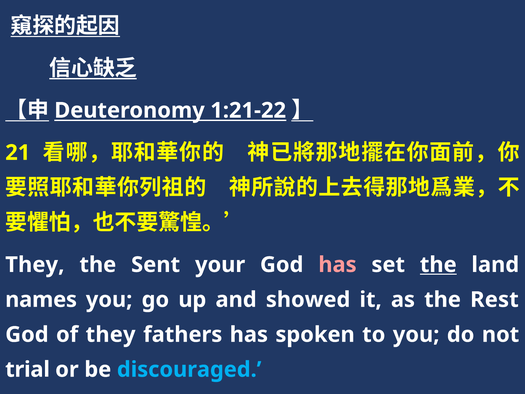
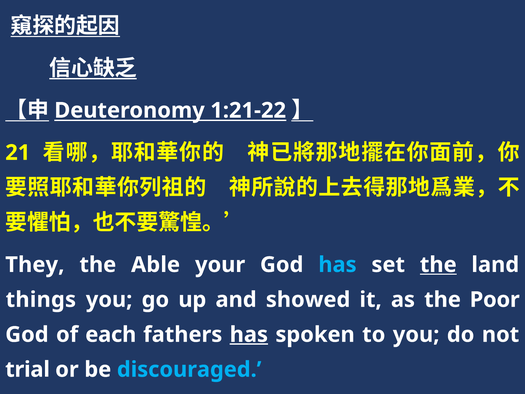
Sent: Sent -> Able
has at (337, 265) colour: pink -> light blue
names: names -> things
Rest: Rest -> Poor
of they: they -> each
has at (249, 334) underline: none -> present
